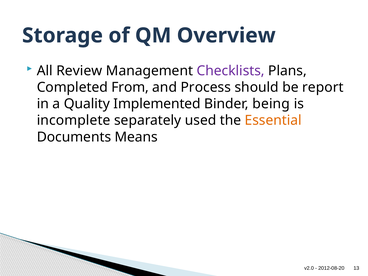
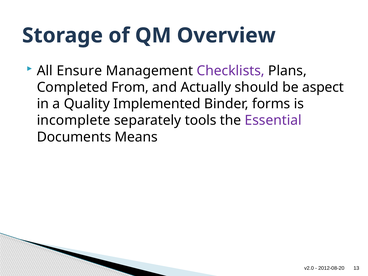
Review: Review -> Ensure
Process: Process -> Actually
report: report -> aspect
being: being -> forms
used: used -> tools
Essential colour: orange -> purple
